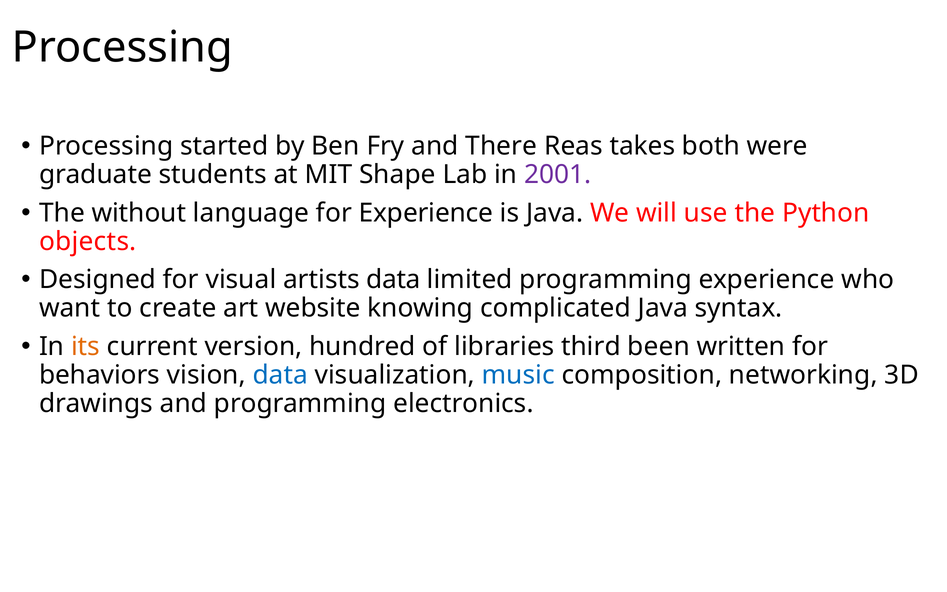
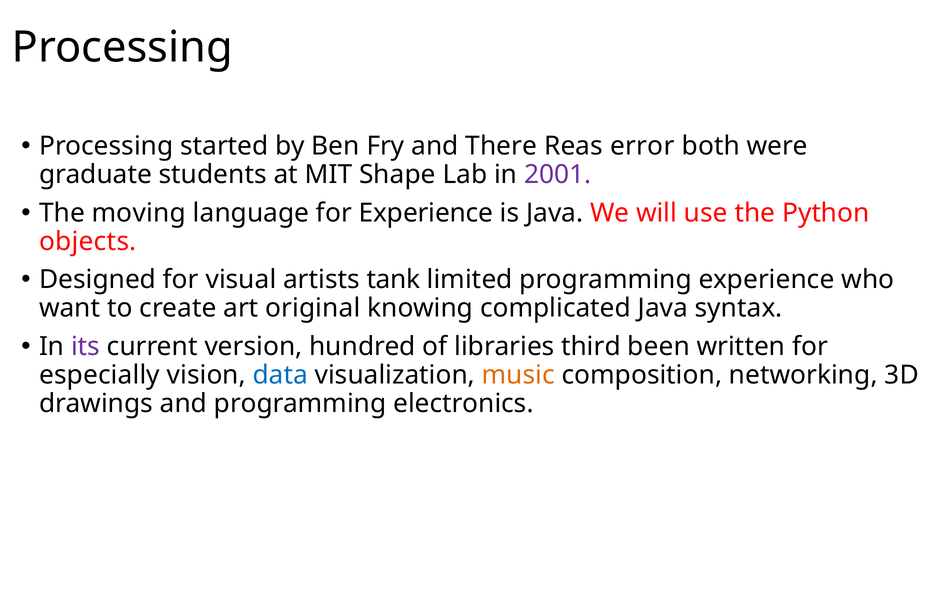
takes: takes -> error
without: without -> moving
artists data: data -> tank
website: website -> original
its colour: orange -> purple
behaviors: behaviors -> especially
music colour: blue -> orange
